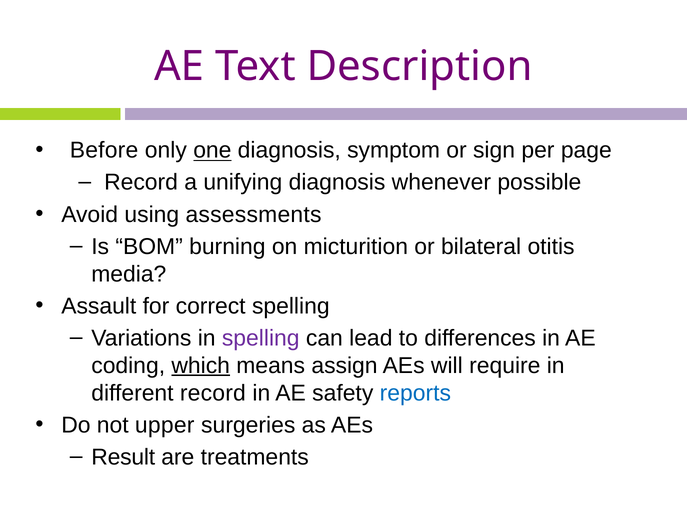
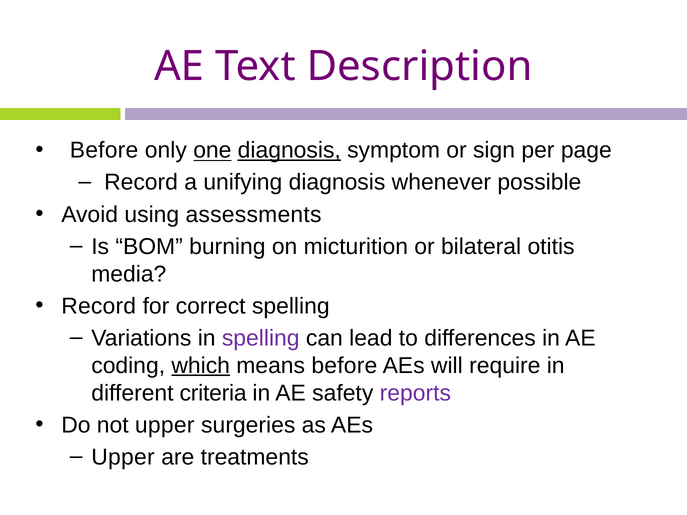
diagnosis at (289, 150) underline: none -> present
Assault at (99, 306): Assault -> Record
means assign: assign -> before
different record: record -> criteria
reports colour: blue -> purple
Result at (123, 457): Result -> Upper
